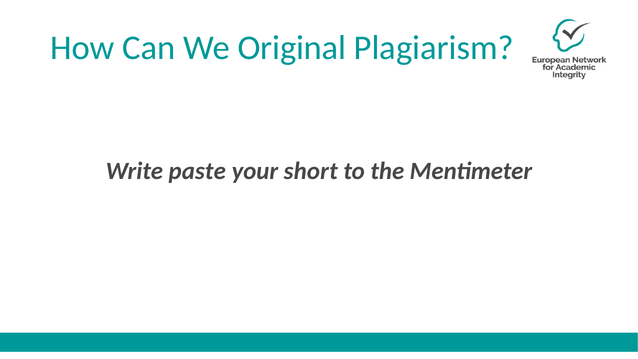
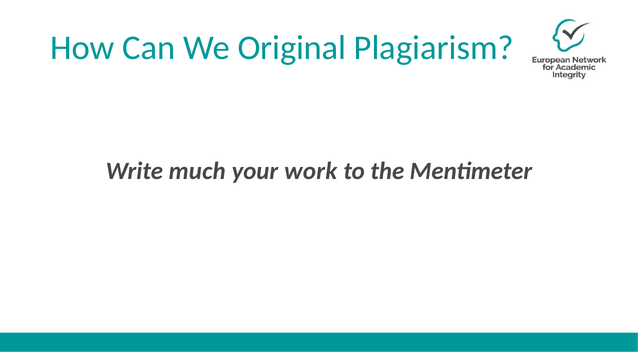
paste: paste -> much
short: short -> work
